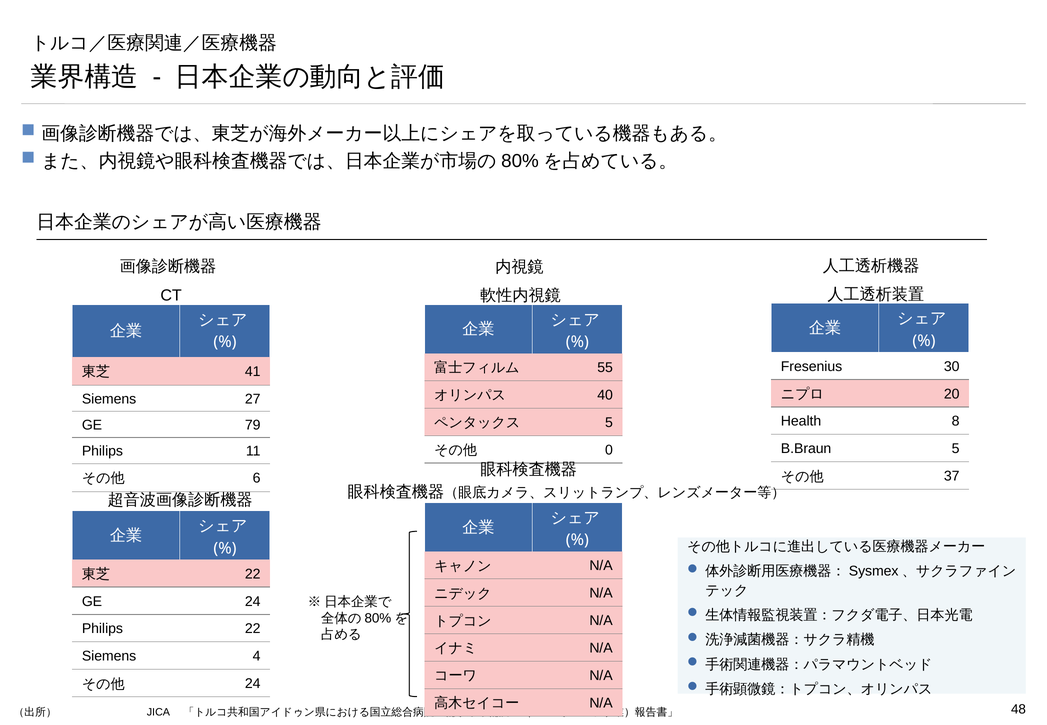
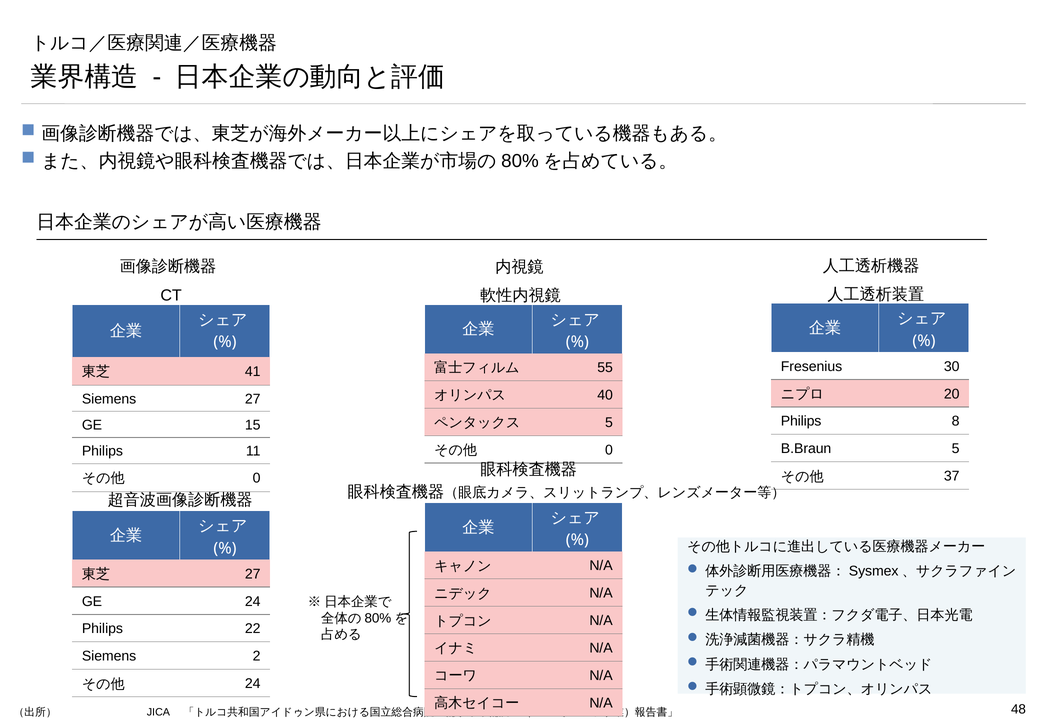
Health at (801, 421): Health -> Philips
79: 79 -> 15
6 at (257, 478): 6 -> 0
22 at (253, 574): 22 -> 27
4: 4 -> 2
